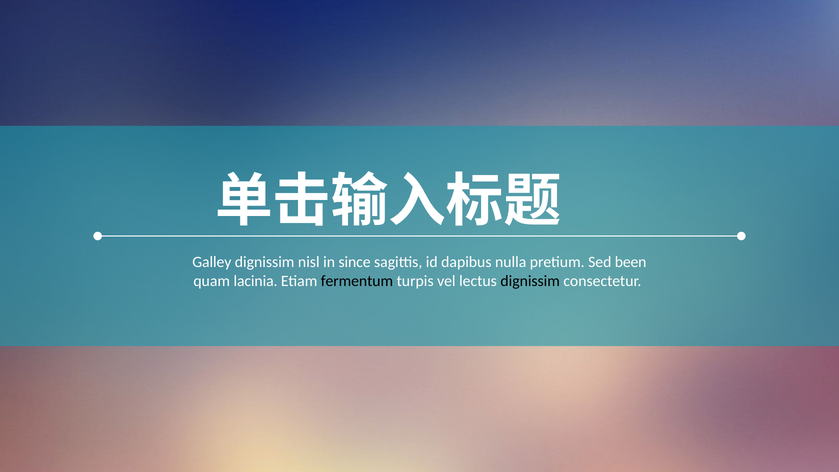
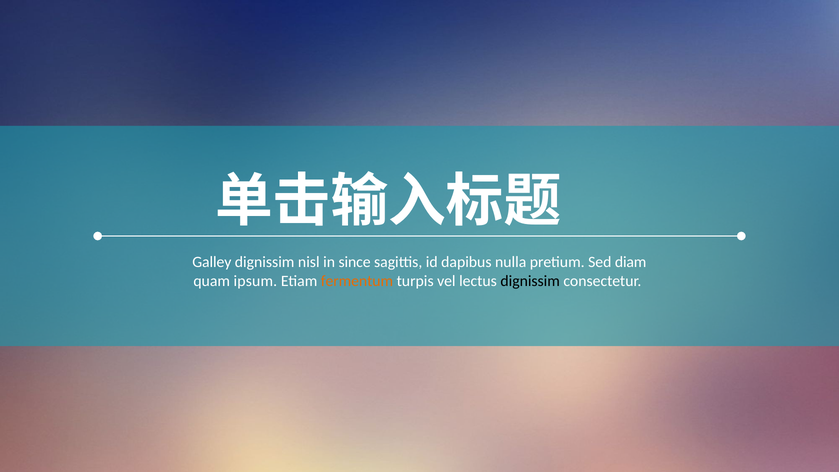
been: been -> diam
lacinia: lacinia -> ipsum
fermentum colour: black -> orange
